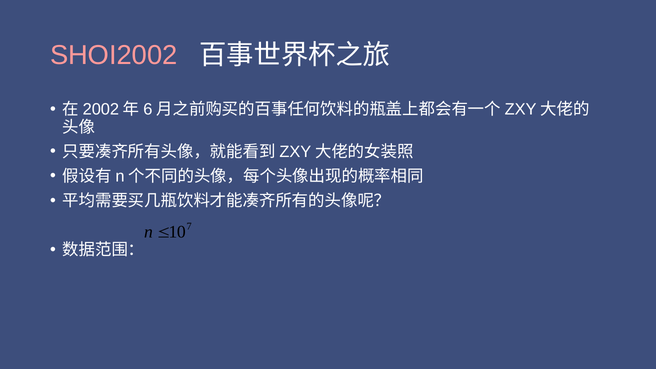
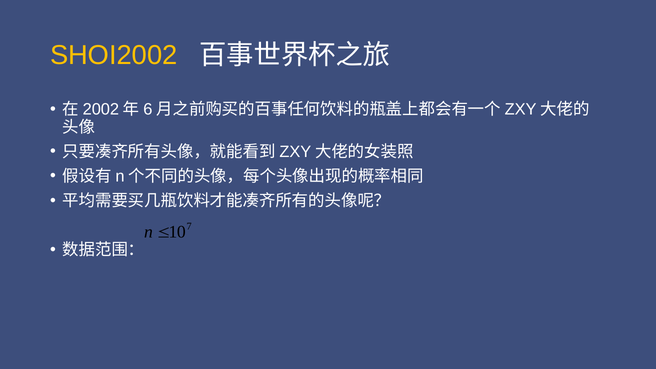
SHOI2002 colour: pink -> yellow
